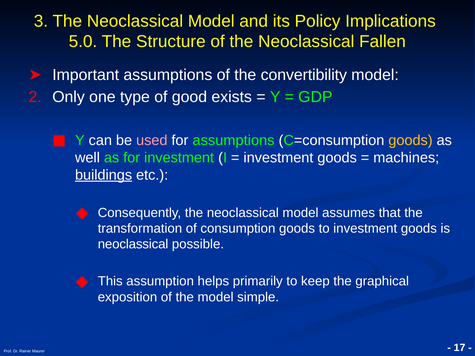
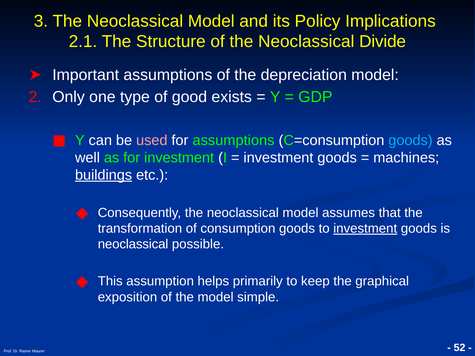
5.0: 5.0 -> 2.1
Fallen: Fallen -> Divide
convertibility: convertibility -> depreciation
goods at (410, 140) colour: yellow -> light blue
investment at (365, 229) underline: none -> present
17: 17 -> 52
